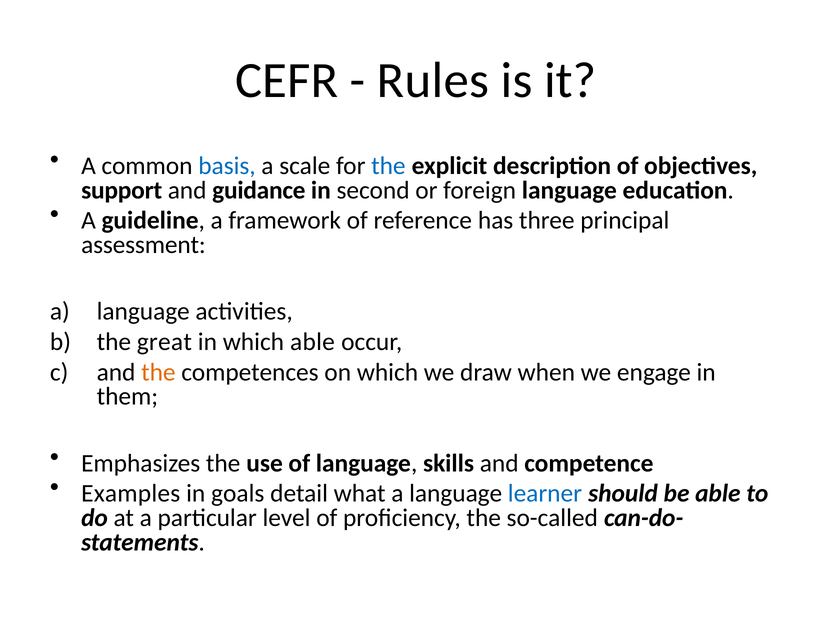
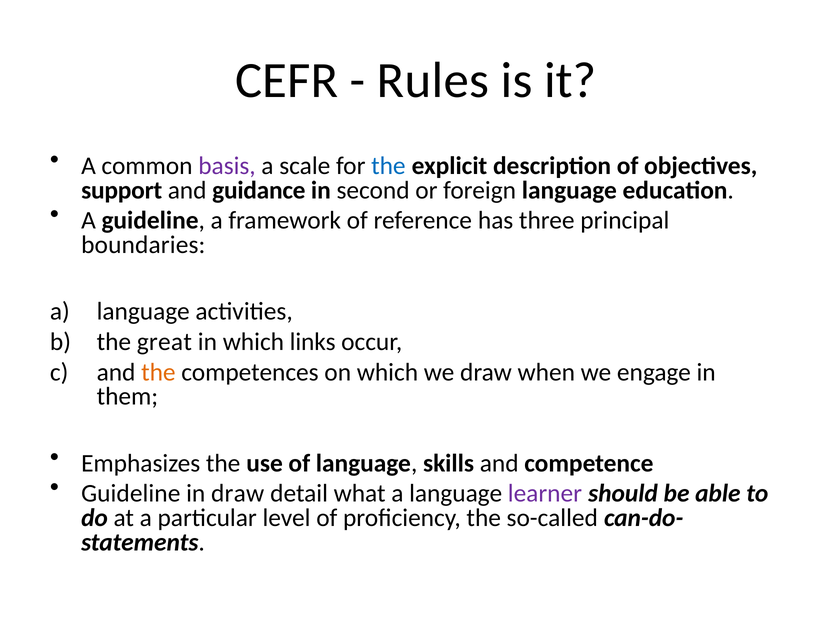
basis colour: blue -> purple
assessment: assessment -> boundaries
which able: able -> links
Examples at (131, 494): Examples -> Guideline
in goals: goals -> draw
learner colour: blue -> purple
